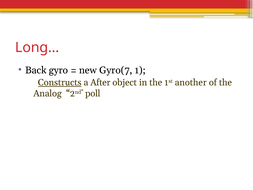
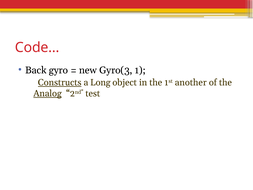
Long…: Long… -> Code…
Gyro(7: Gyro(7 -> Gyro(3
After: After -> Long
Analog underline: none -> present
poll: poll -> test
